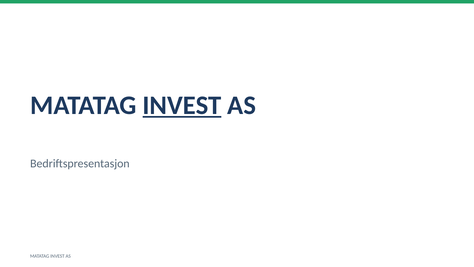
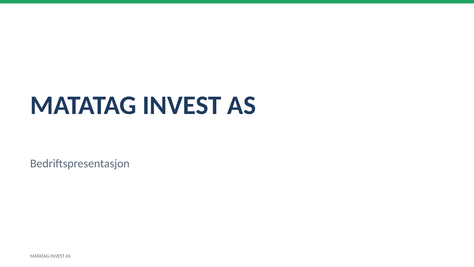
INVEST at (182, 105) underline: present -> none
